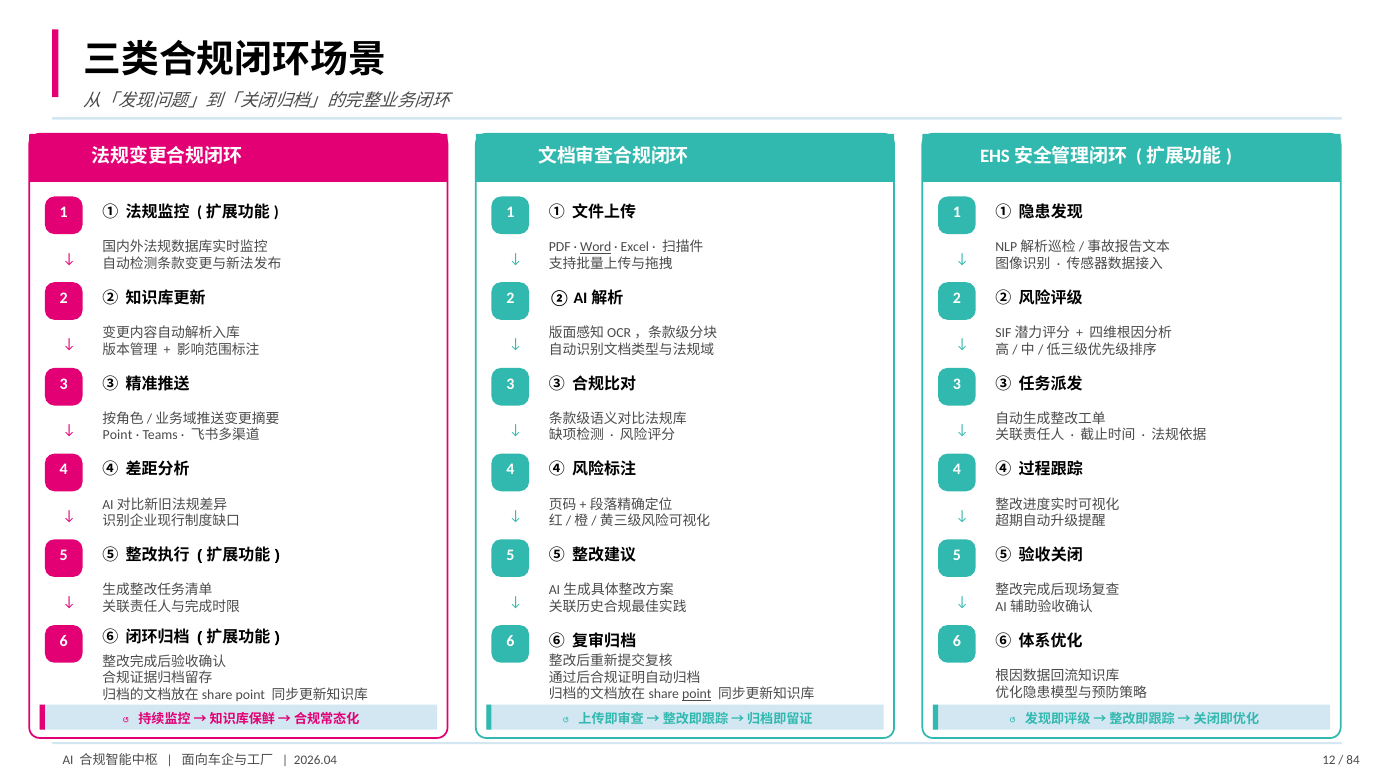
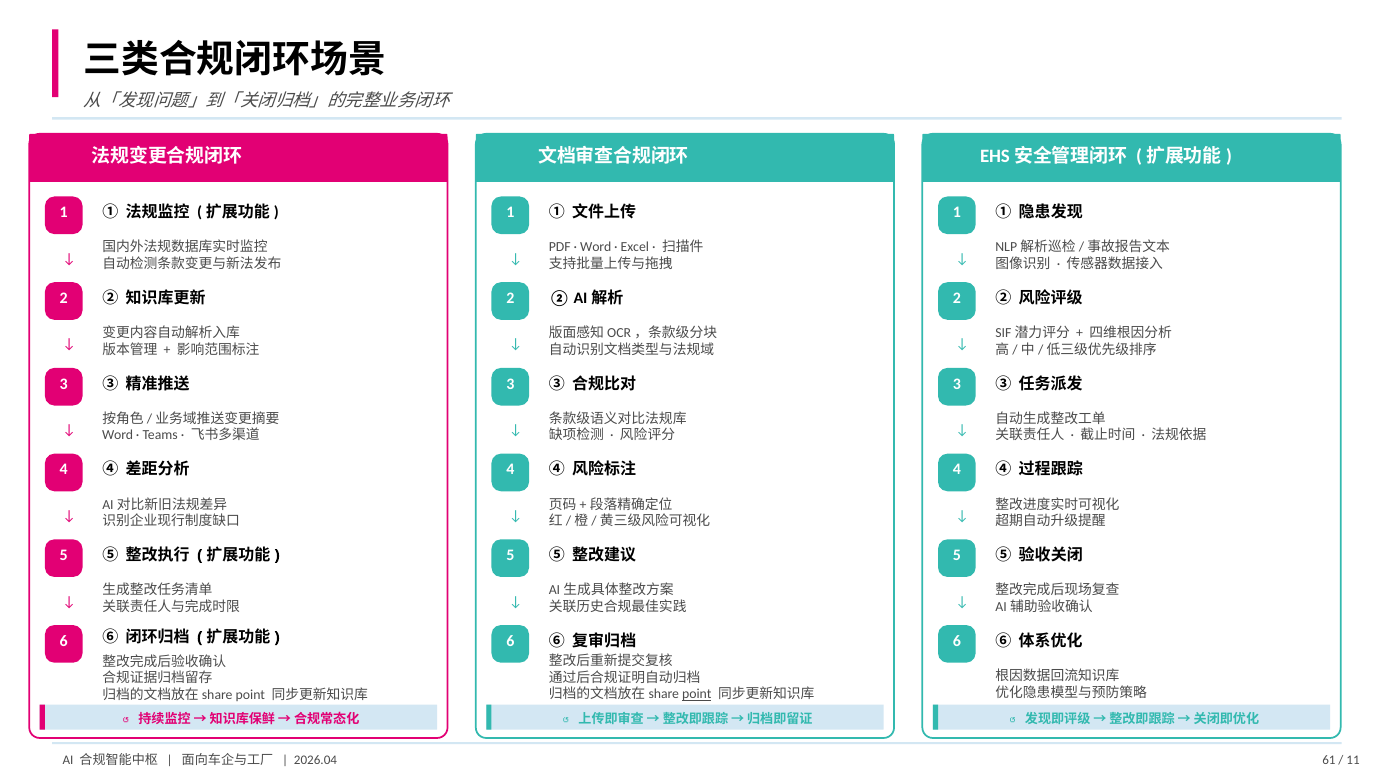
Word at (596, 248) underline: present -> none
Point at (117, 436): Point -> Word
12: 12 -> 61
84: 84 -> 11
